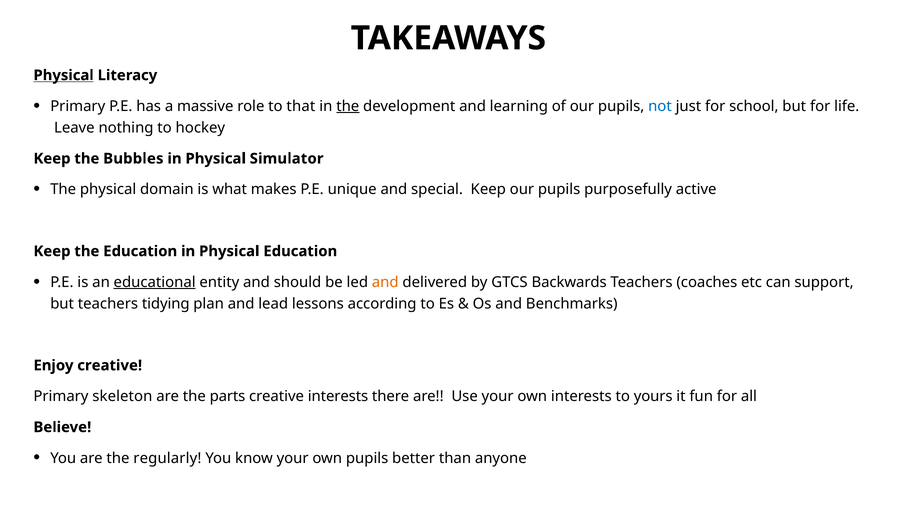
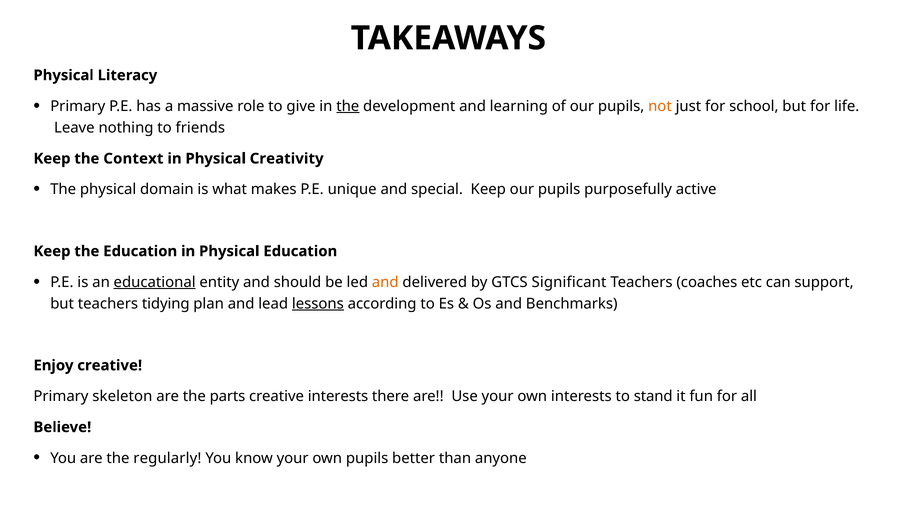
Physical at (64, 75) underline: present -> none
that: that -> give
not colour: blue -> orange
hockey: hockey -> friends
Bubbles: Bubbles -> Context
Simulator: Simulator -> Creativity
Backwards: Backwards -> Significant
lessons underline: none -> present
yours: yours -> stand
